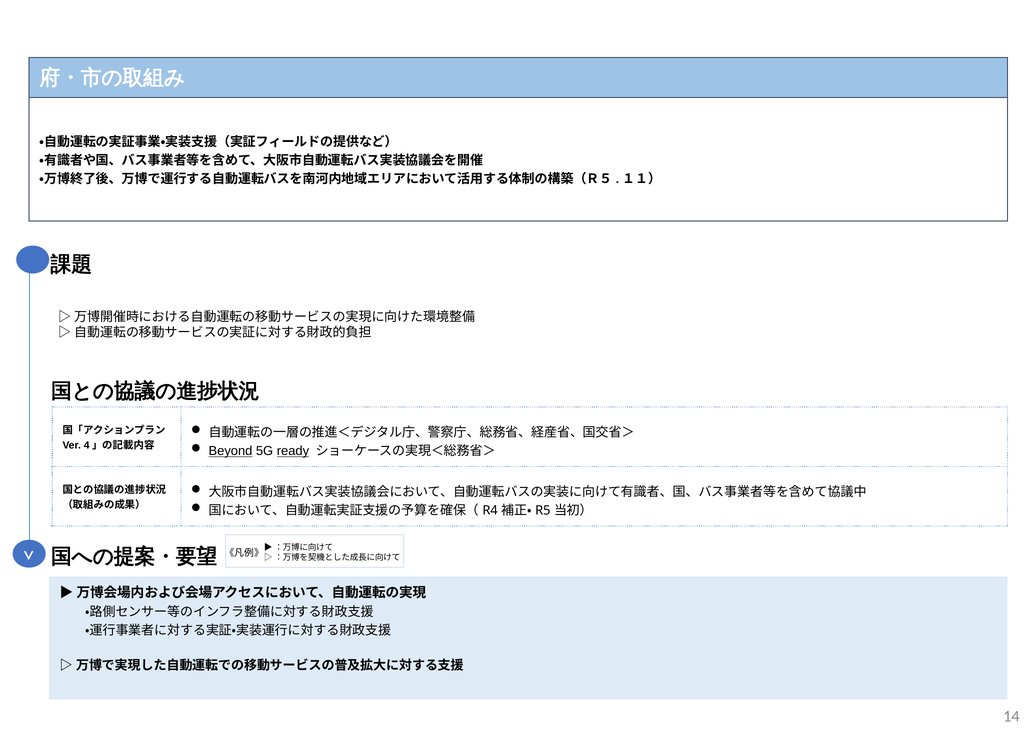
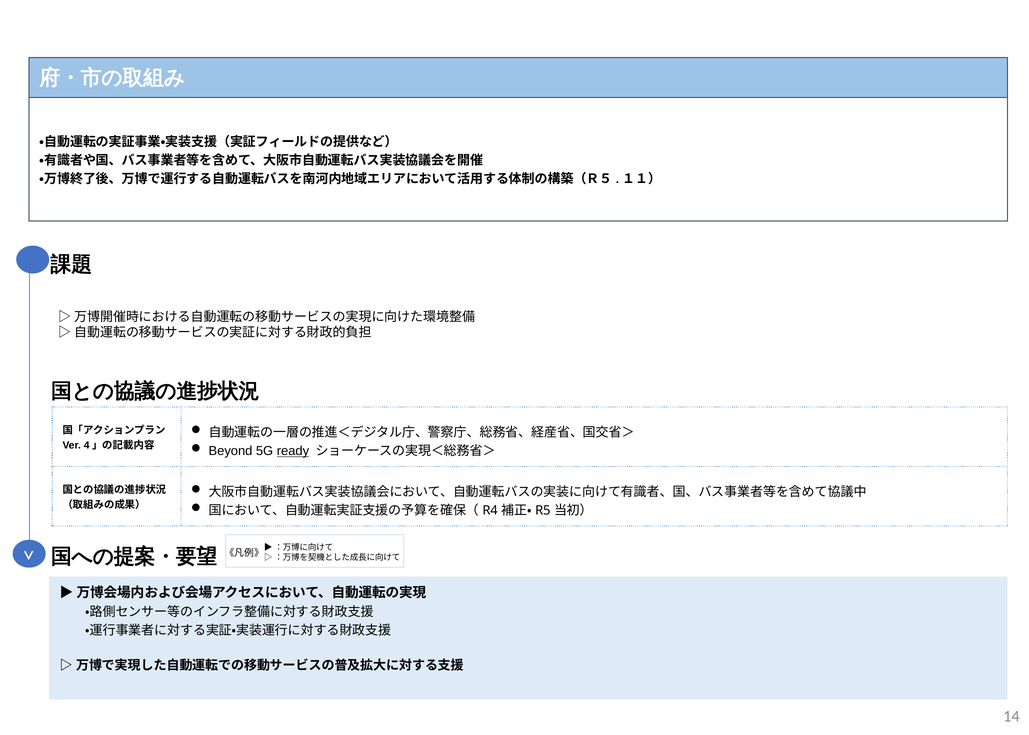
Beyond underline: present -> none
